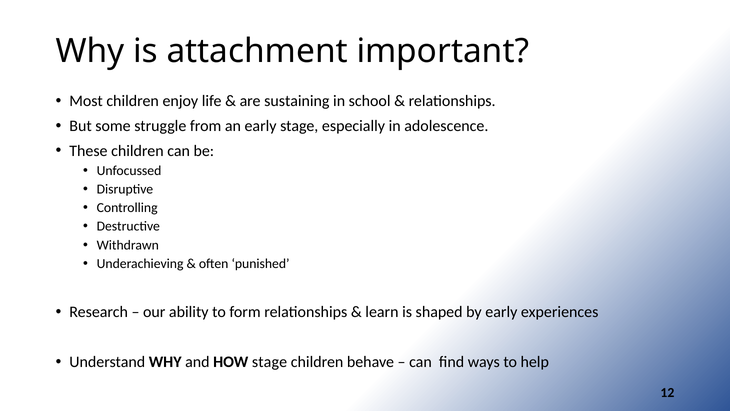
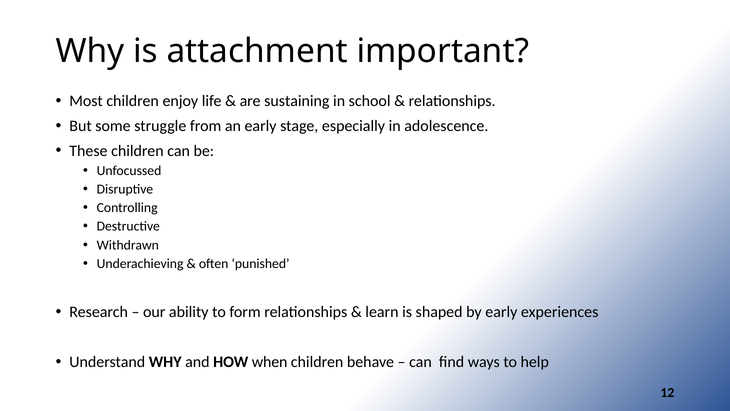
HOW stage: stage -> when
